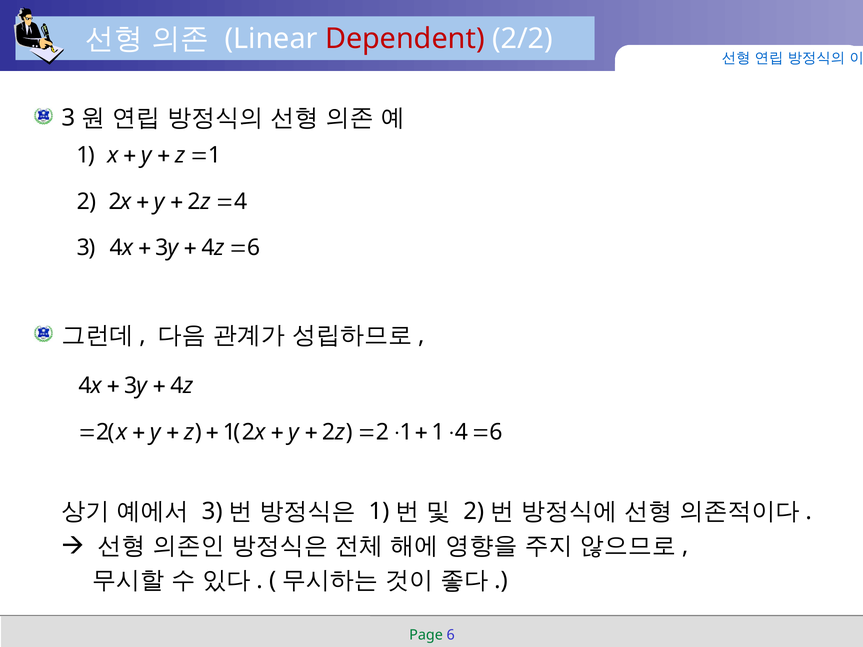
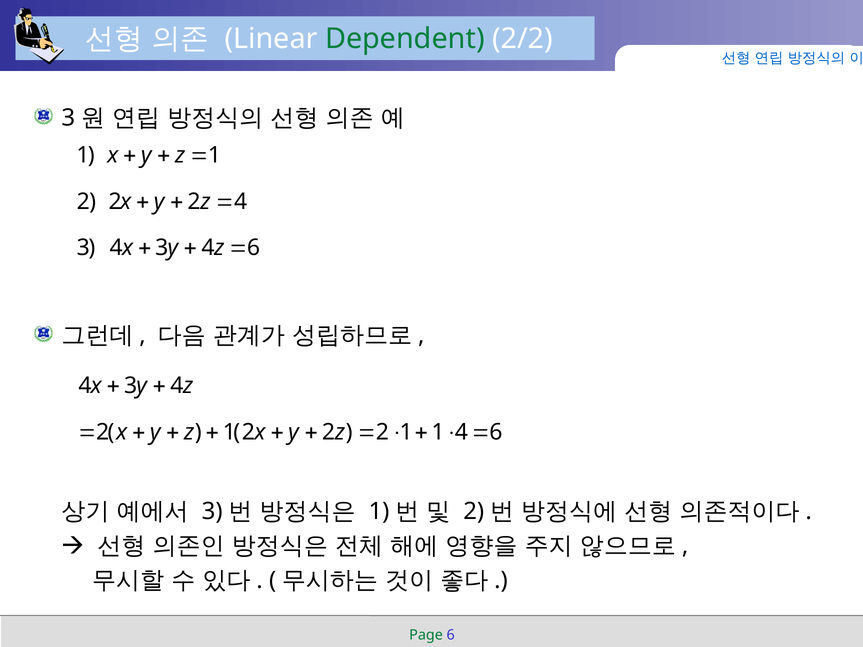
Dependent colour: red -> green
